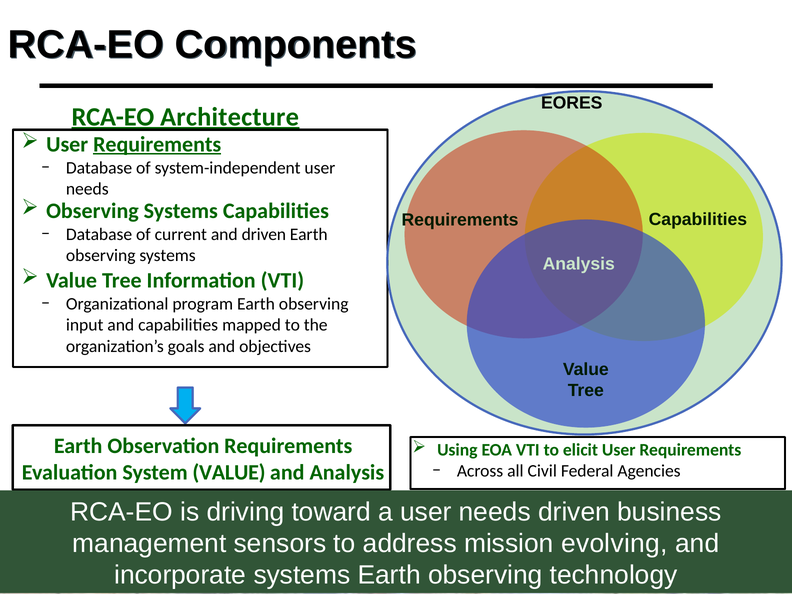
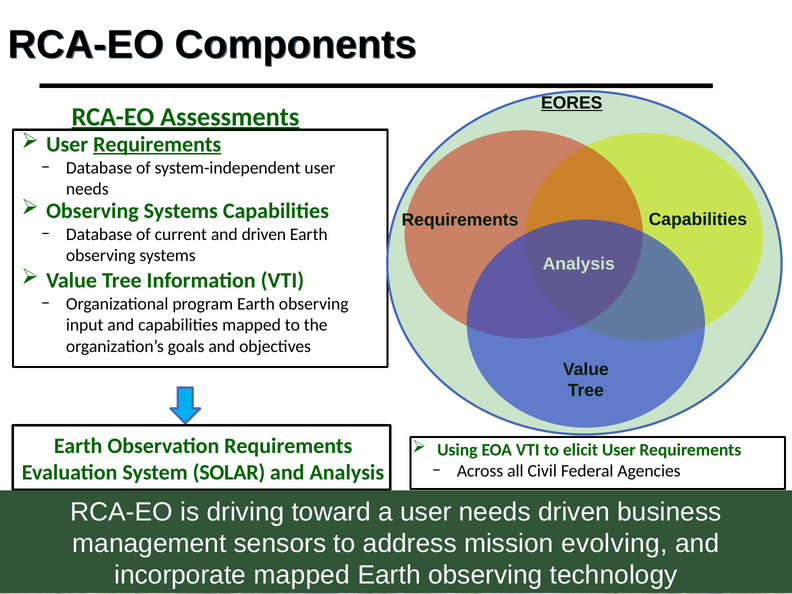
EORES underline: none -> present
Architecture: Architecture -> Assessments
System VALUE: VALUE -> SOLAR
incorporate systems: systems -> mapped
